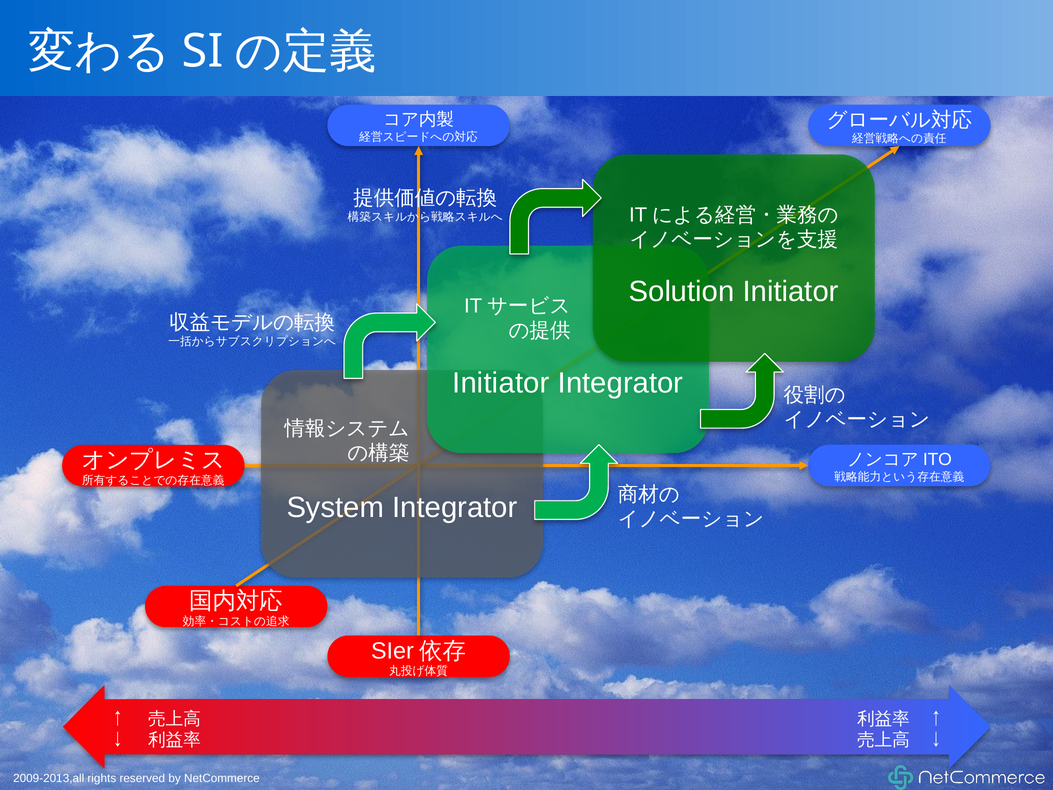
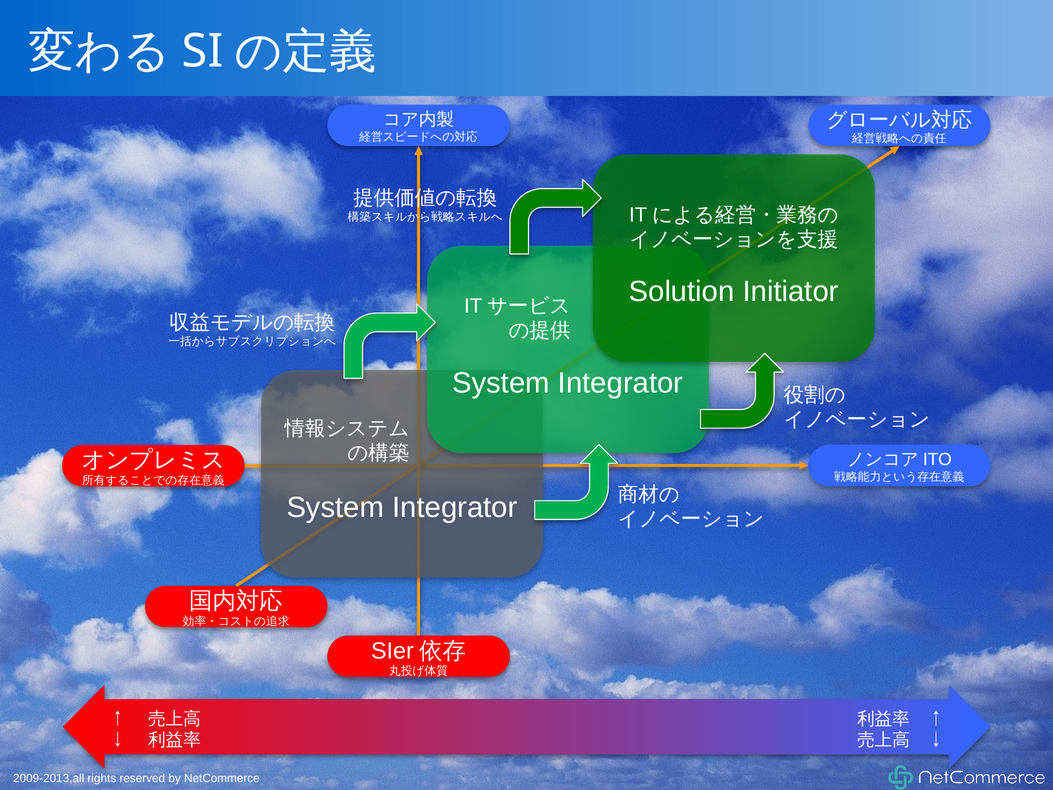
Initiator at (501, 383): Initiator -> System
